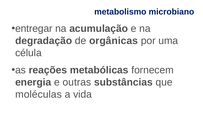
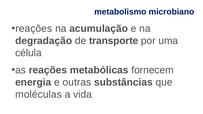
entregar at (34, 29): entregar -> reações
orgânicas: orgânicas -> transporte
